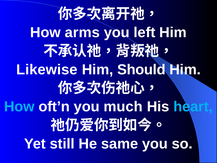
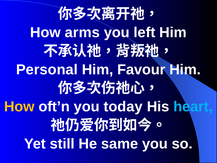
Likewise: Likewise -> Personal
Should: Should -> Favour
How at (19, 107) colour: light blue -> yellow
much: much -> today
